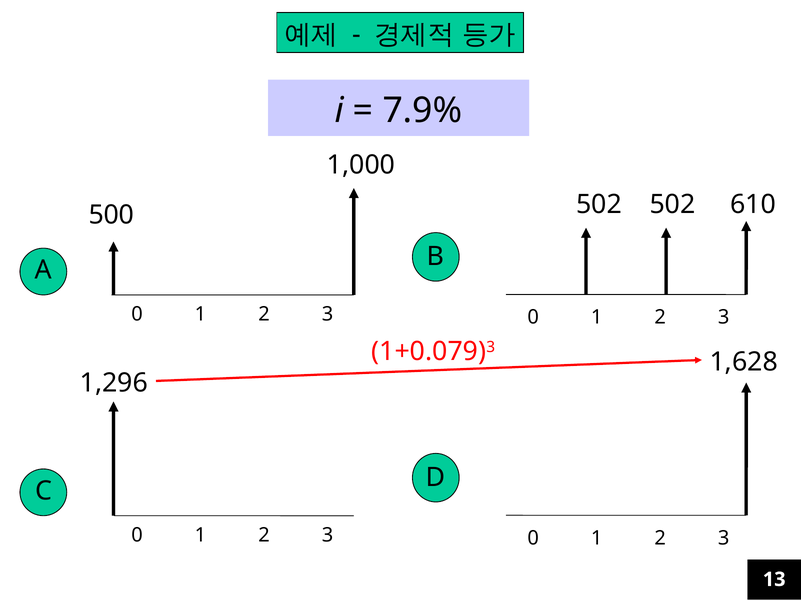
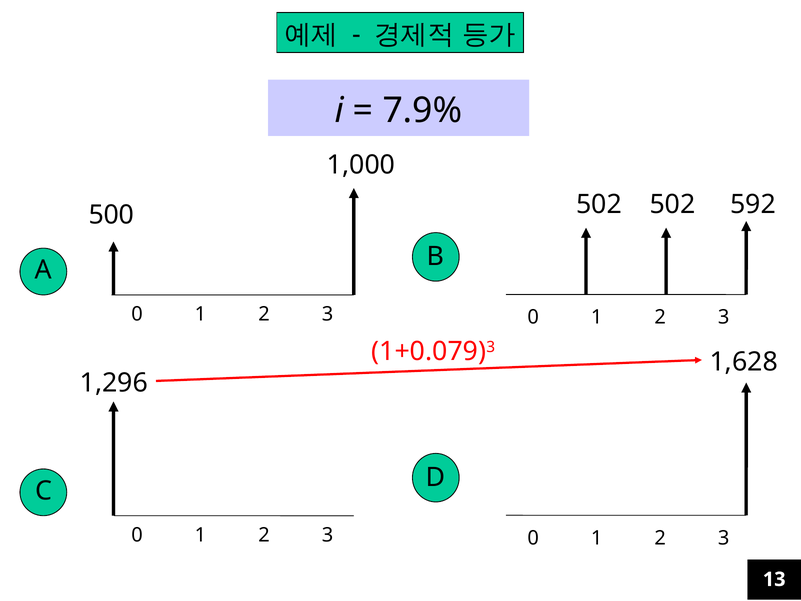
610: 610 -> 592
